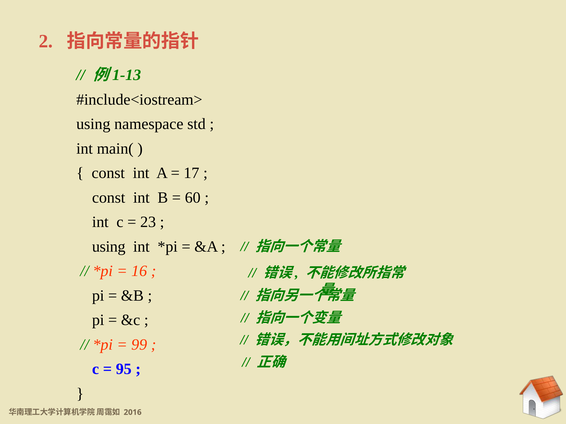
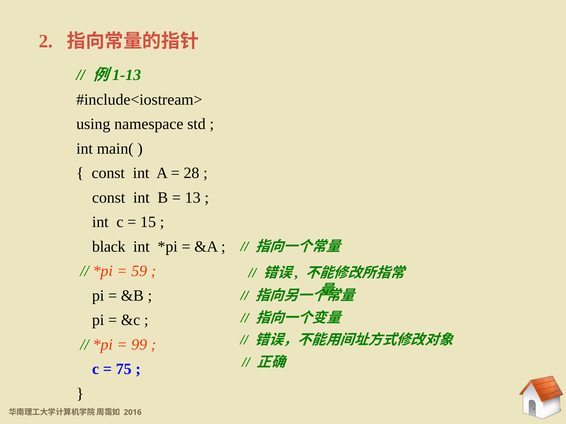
17: 17 -> 28
60: 60 -> 13
23: 23 -> 15
using at (109, 247): using -> black
16: 16 -> 59
95: 95 -> 75
